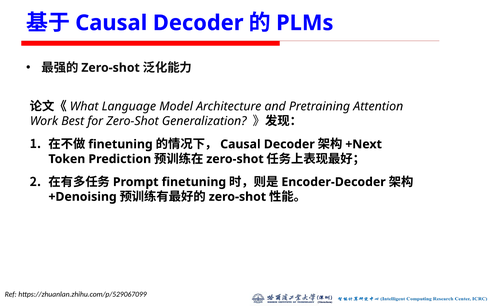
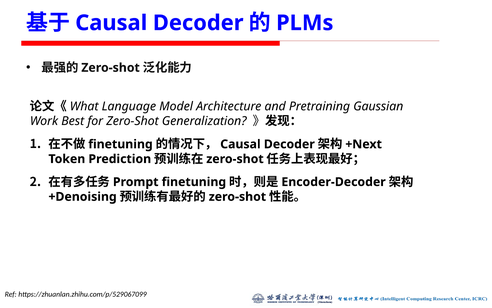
Attention: Attention -> Gaussian
